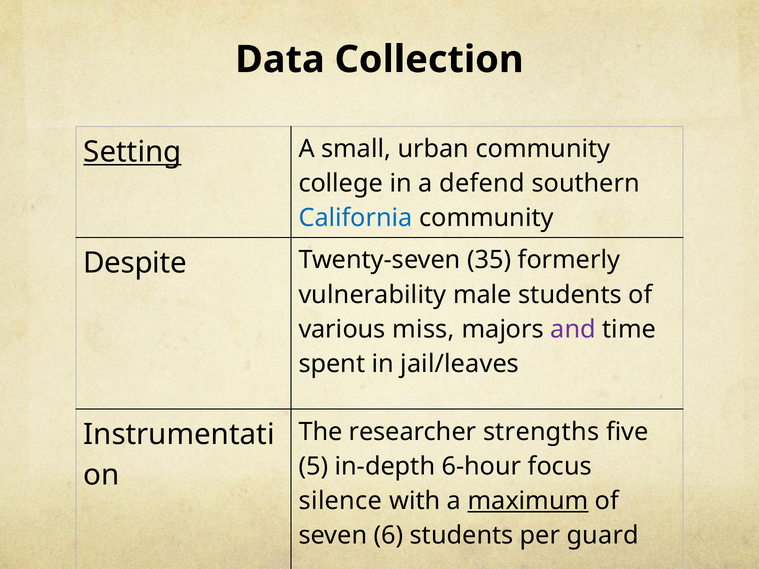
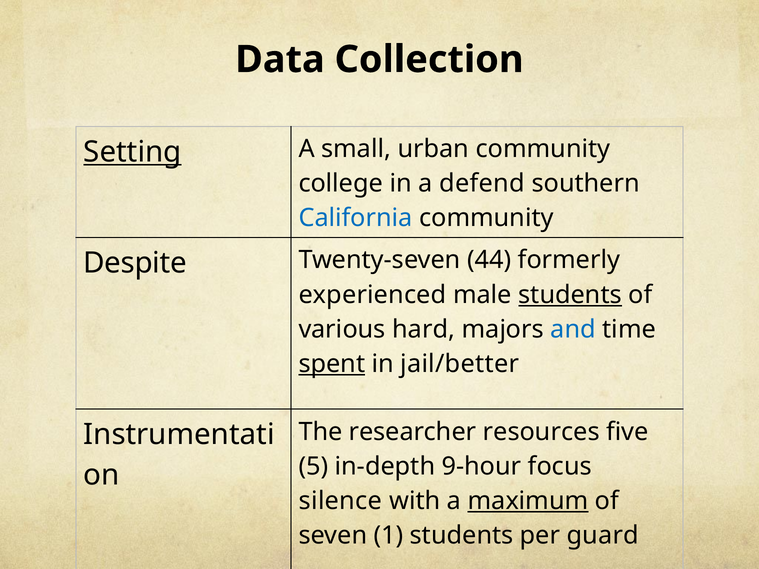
35: 35 -> 44
vulnerability: vulnerability -> experienced
students at (570, 295) underline: none -> present
miss: miss -> hard
and colour: purple -> blue
spent underline: none -> present
jail/leaves: jail/leaves -> jail/better
strengths: strengths -> resources
6-hour: 6-hour -> 9-hour
6: 6 -> 1
